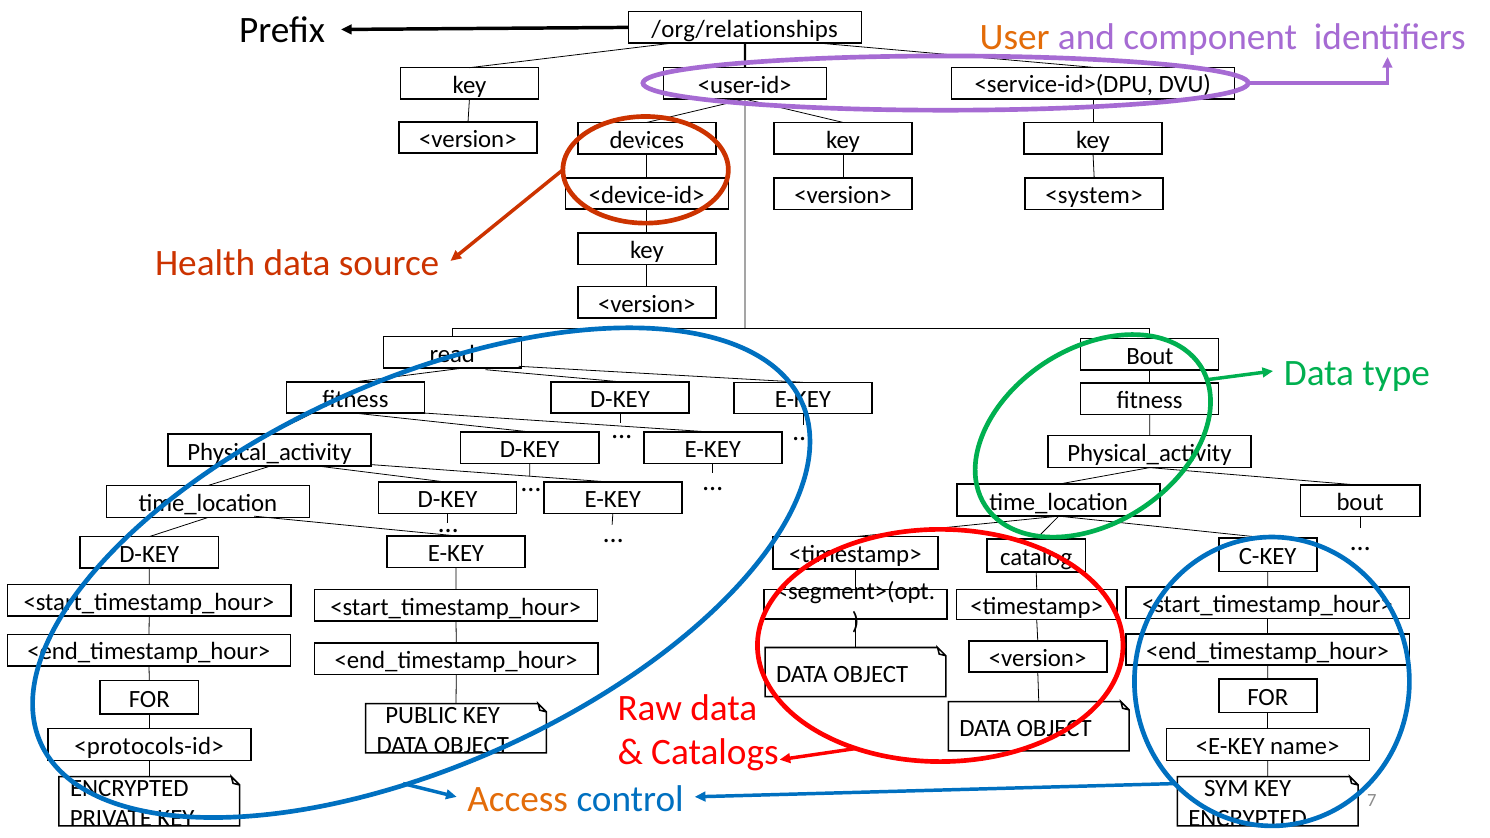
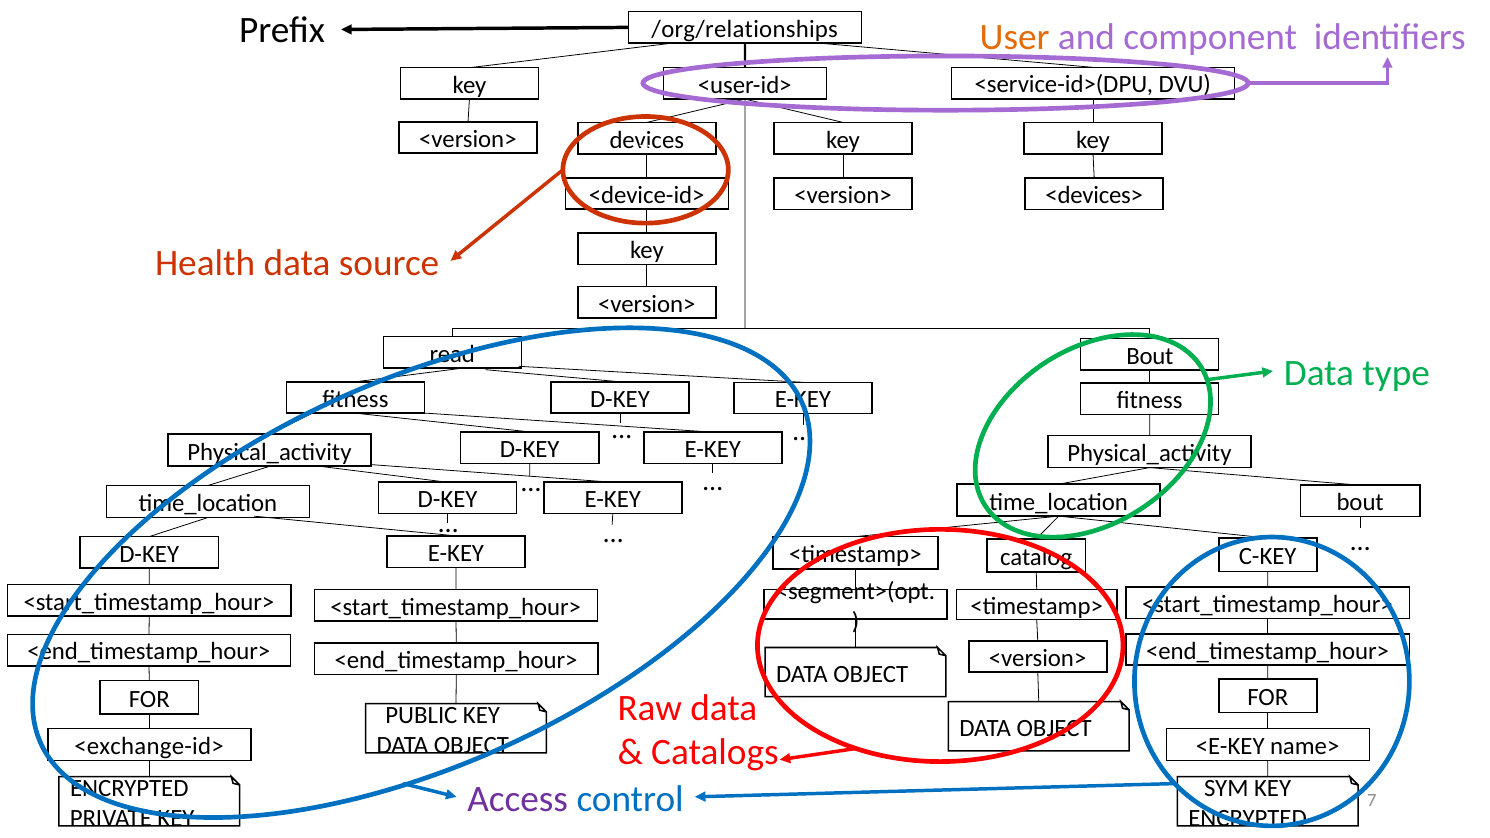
<system>: <system> -> <devices>
<protocols-id>: <protocols-id> -> <exchange-id>
Access colour: orange -> purple
